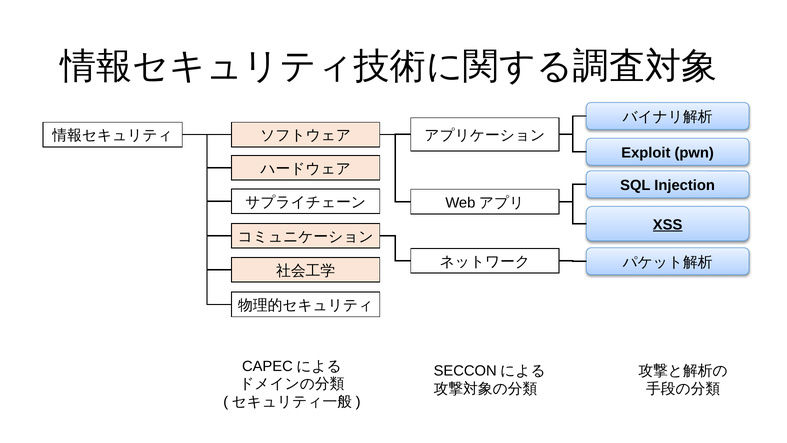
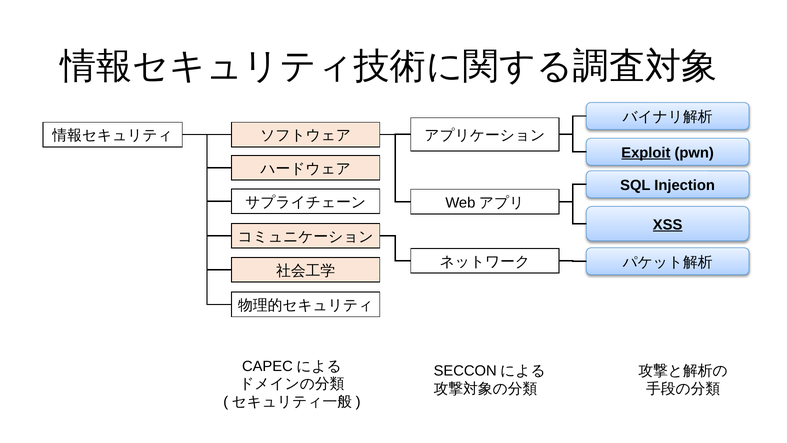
Exploit underline: none -> present
